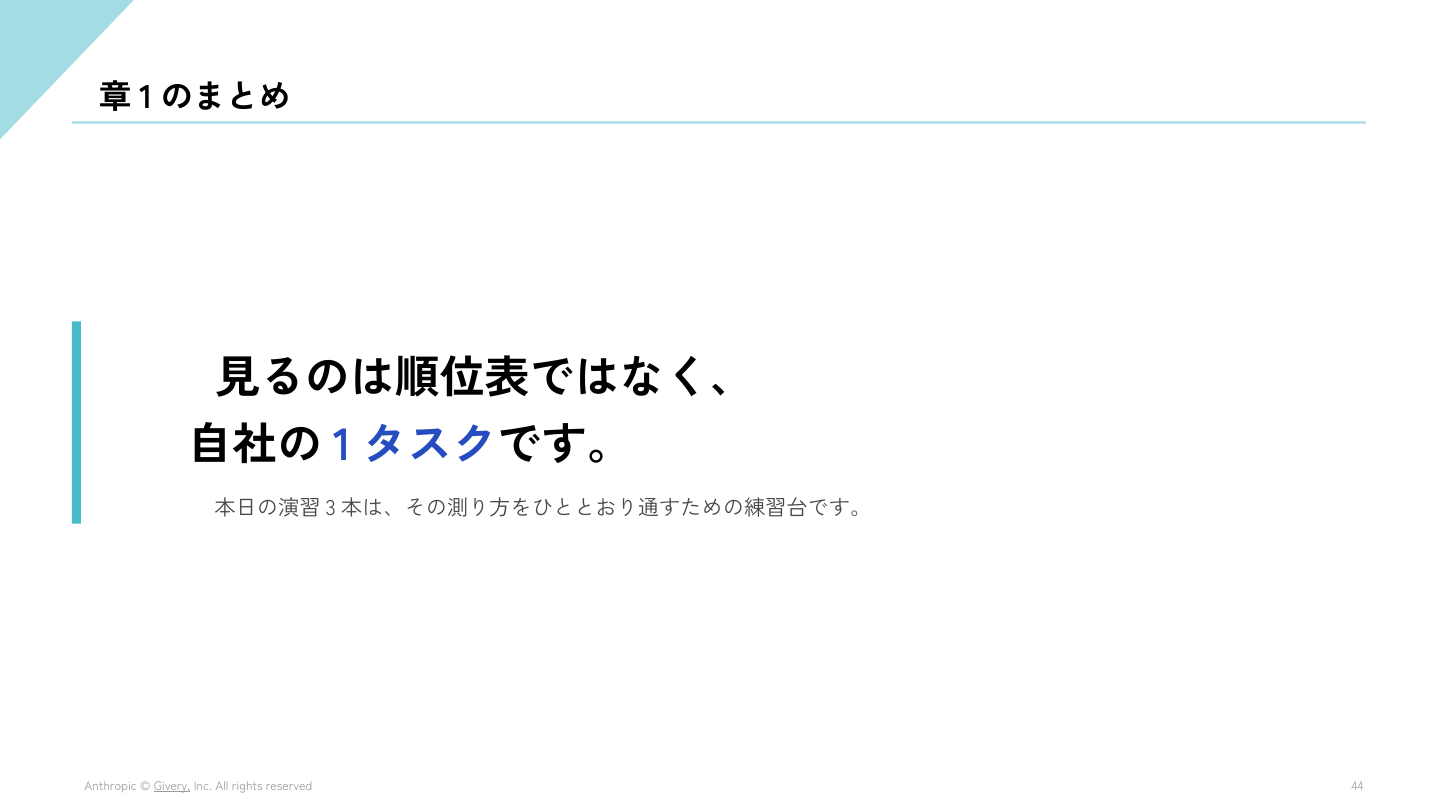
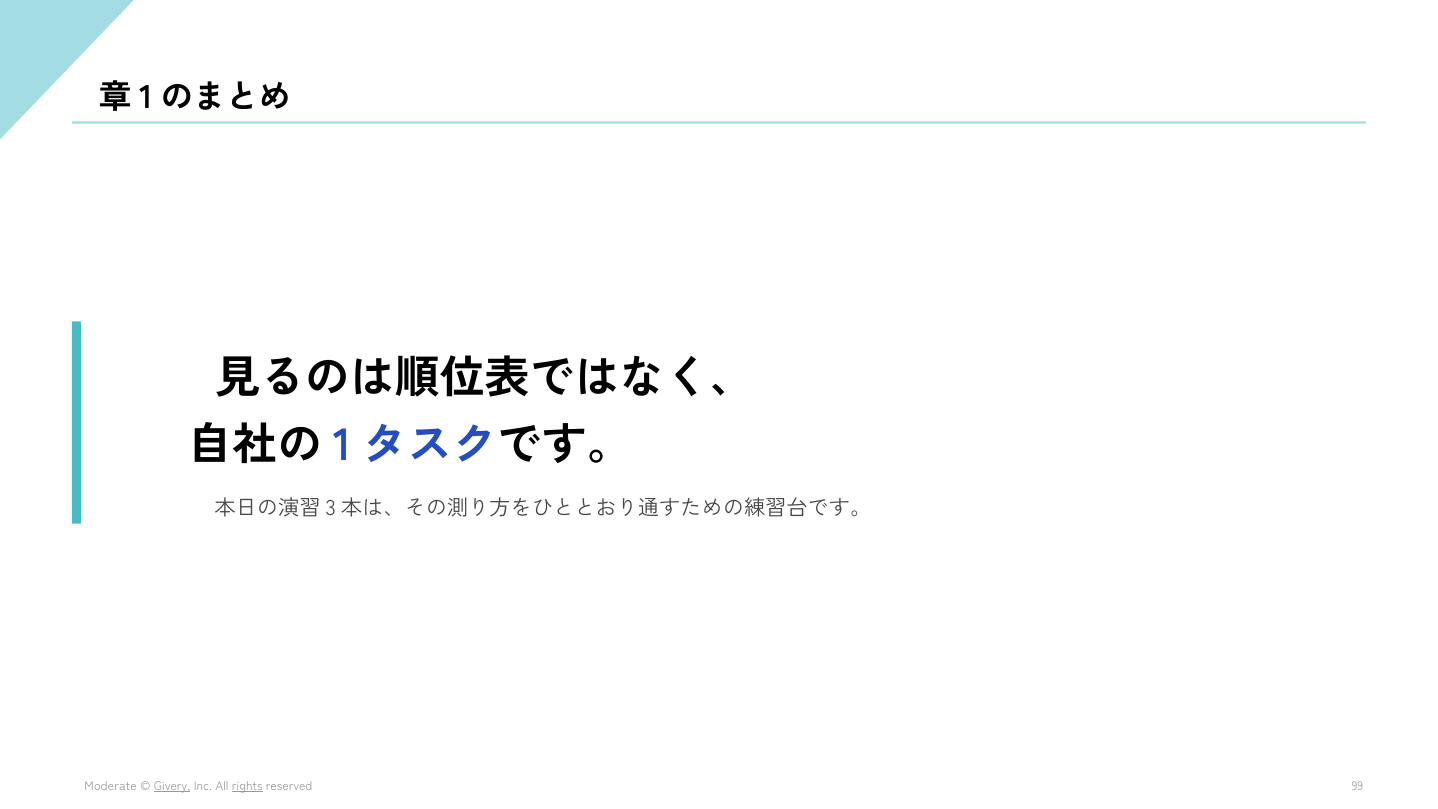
Anthropic: Anthropic -> Moderate
rights underline: none -> present
44: 44 -> 99
